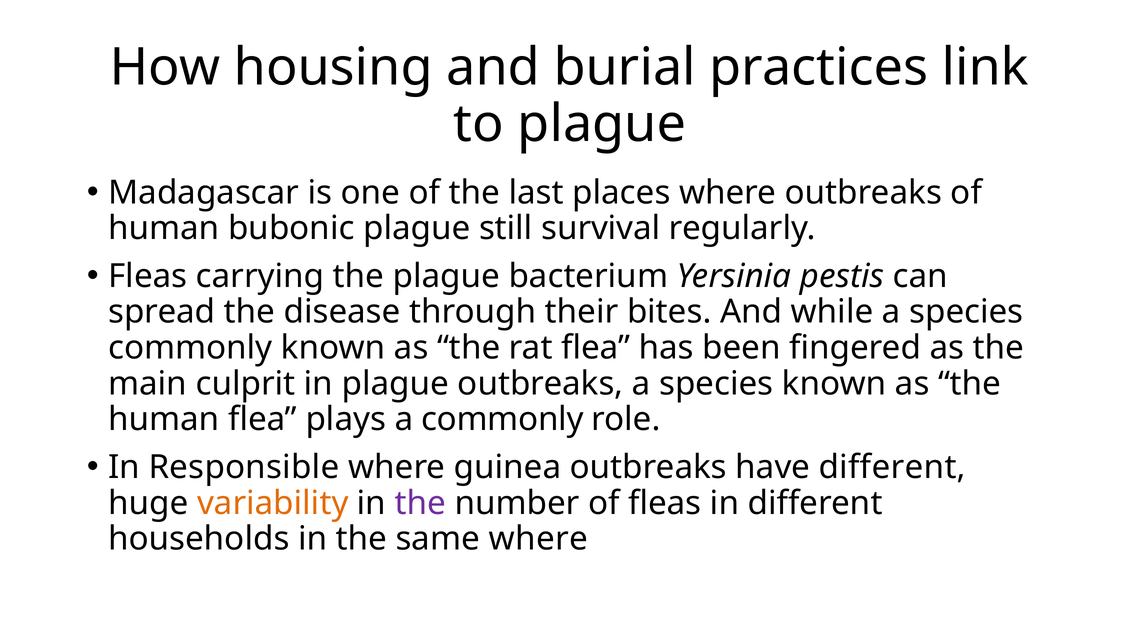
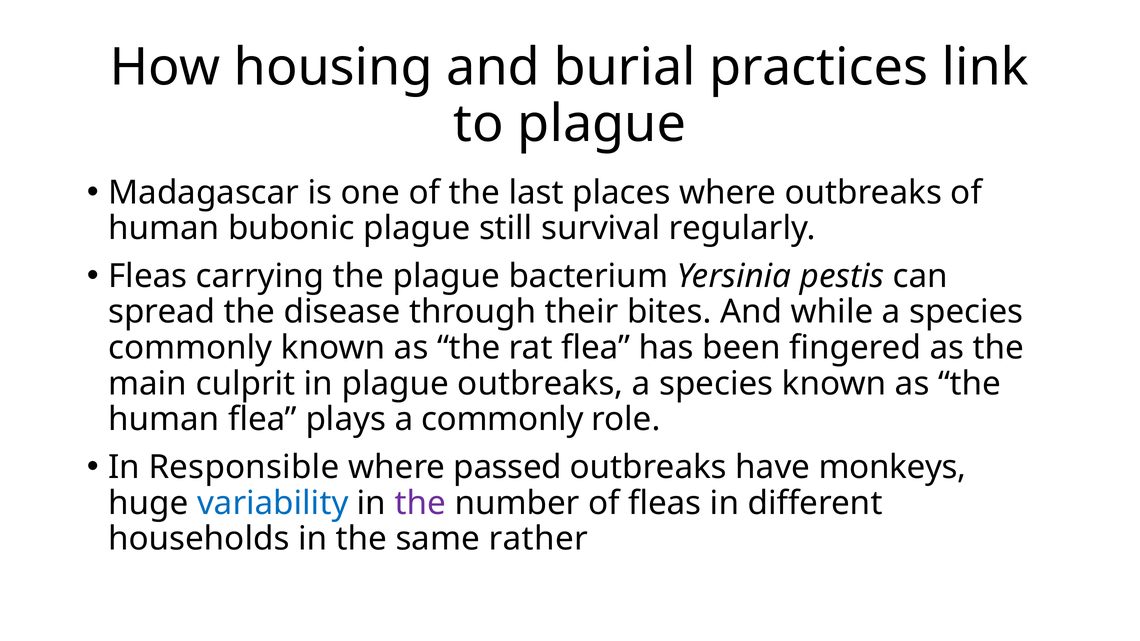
guinea: guinea -> passed
have different: different -> monkeys
variability colour: orange -> blue
same where: where -> rather
